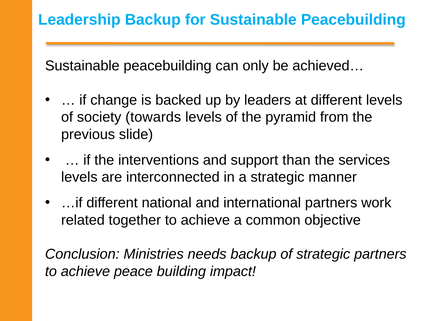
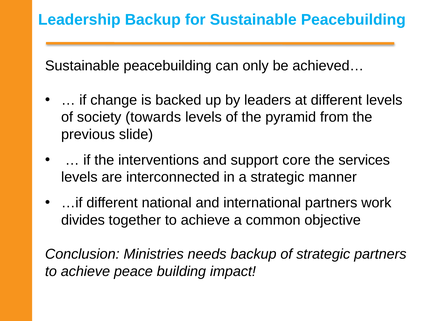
than: than -> core
related: related -> divides
